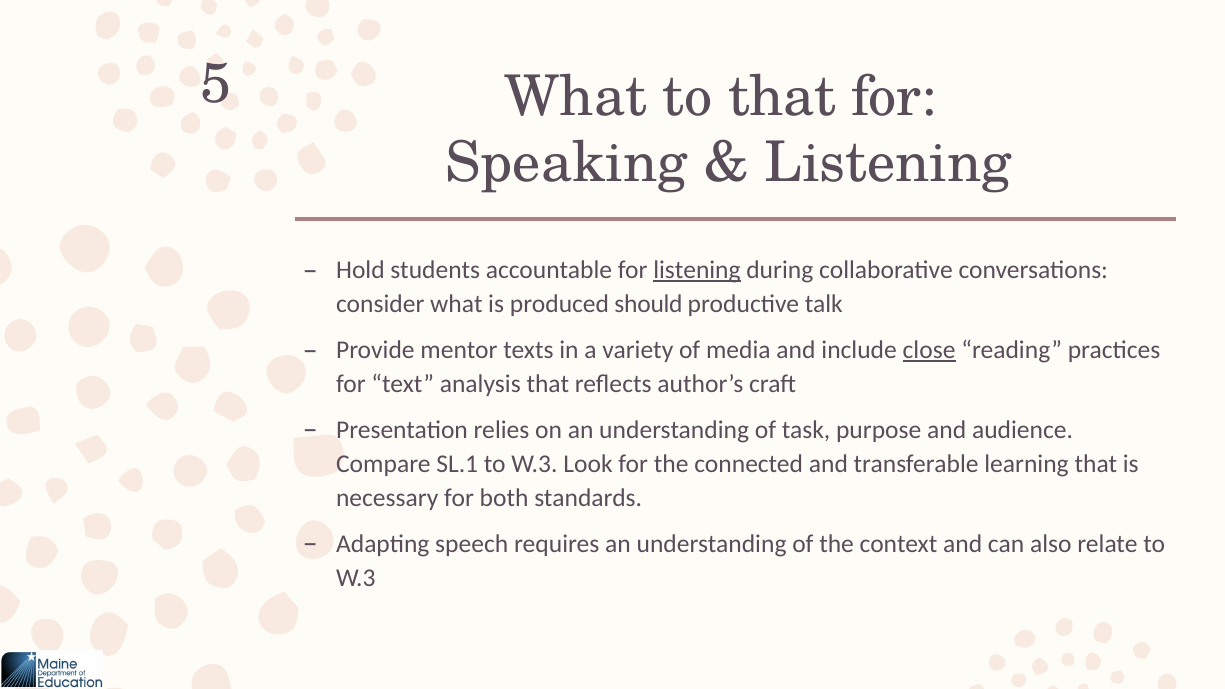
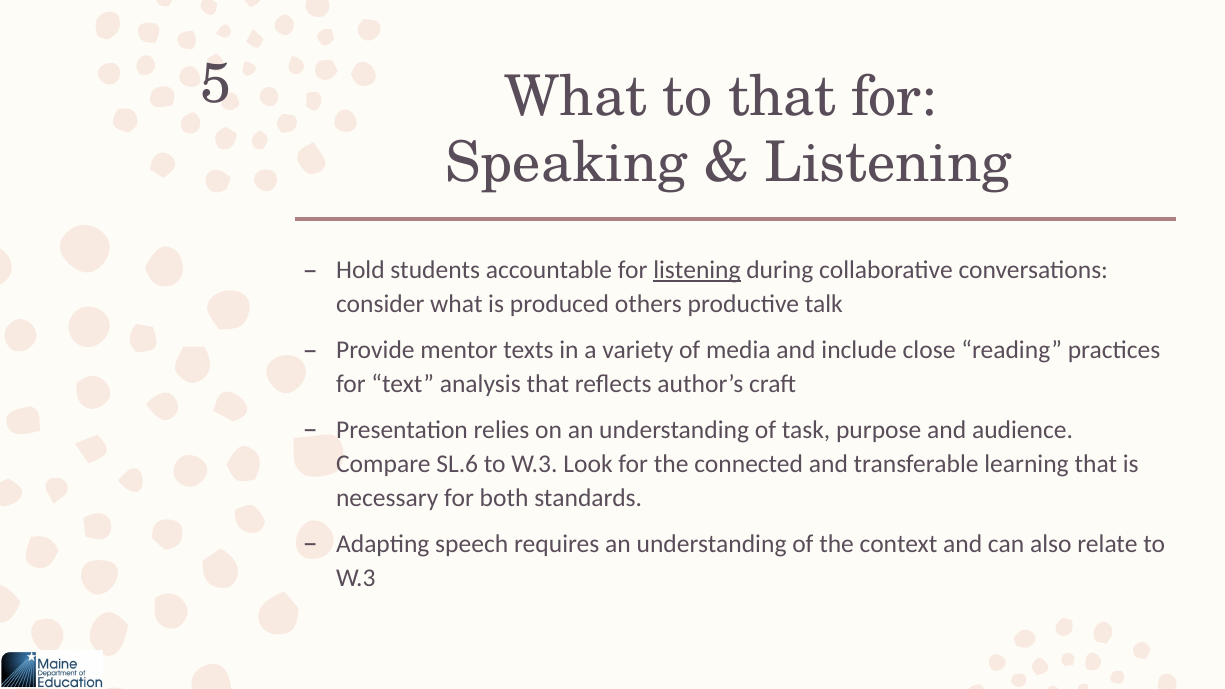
should: should -> others
close underline: present -> none
SL.1: SL.1 -> SL.6
